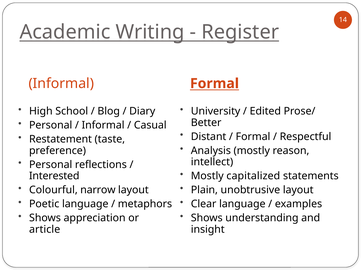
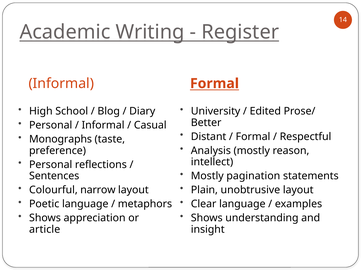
Restatement: Restatement -> Monographs
capitalized: capitalized -> pagination
Interested: Interested -> Sentences
